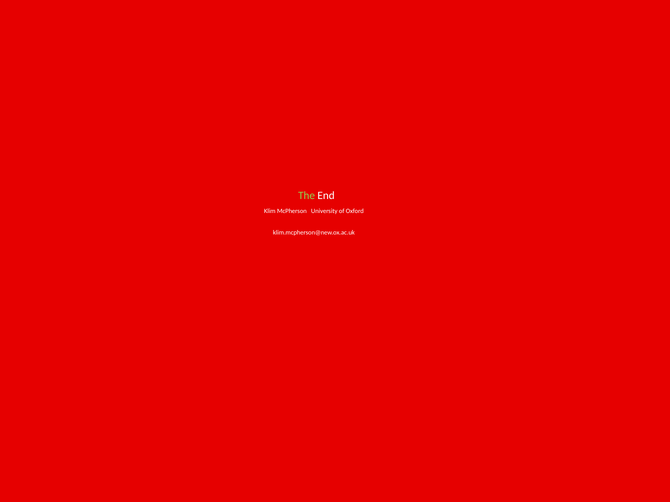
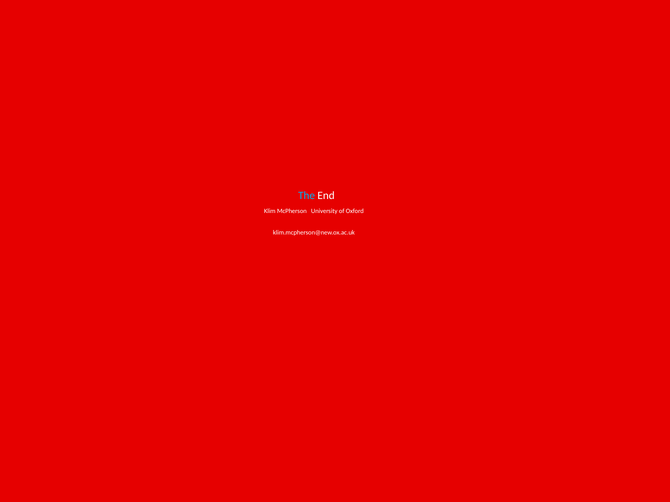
The colour: light green -> light blue
